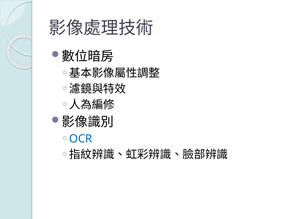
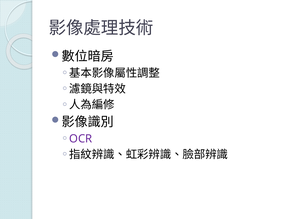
OCR colour: blue -> purple
